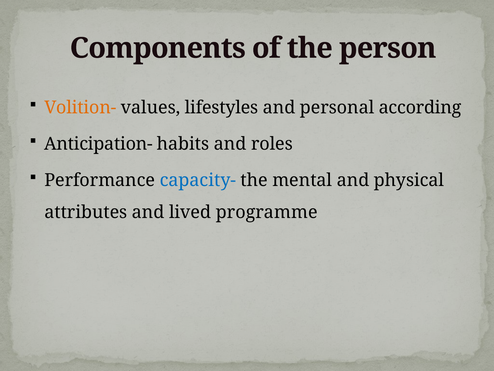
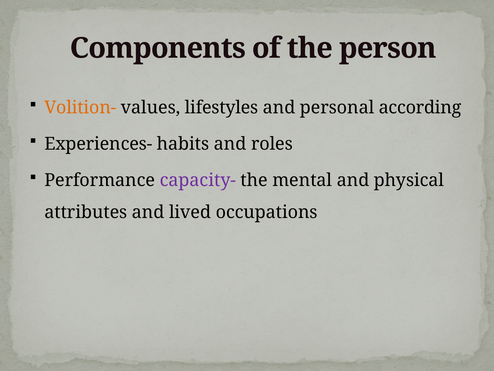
Anticipation-: Anticipation- -> Experiences-
capacity- colour: blue -> purple
programme: programme -> occupations
